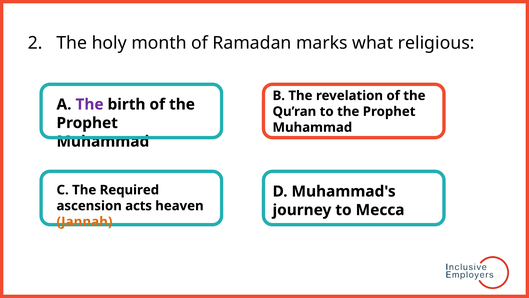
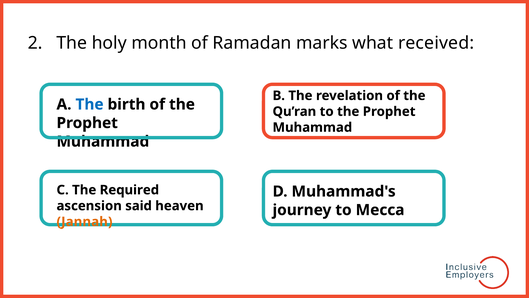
religious: religious -> received
The at (90, 104) colour: purple -> blue
acts: acts -> said
